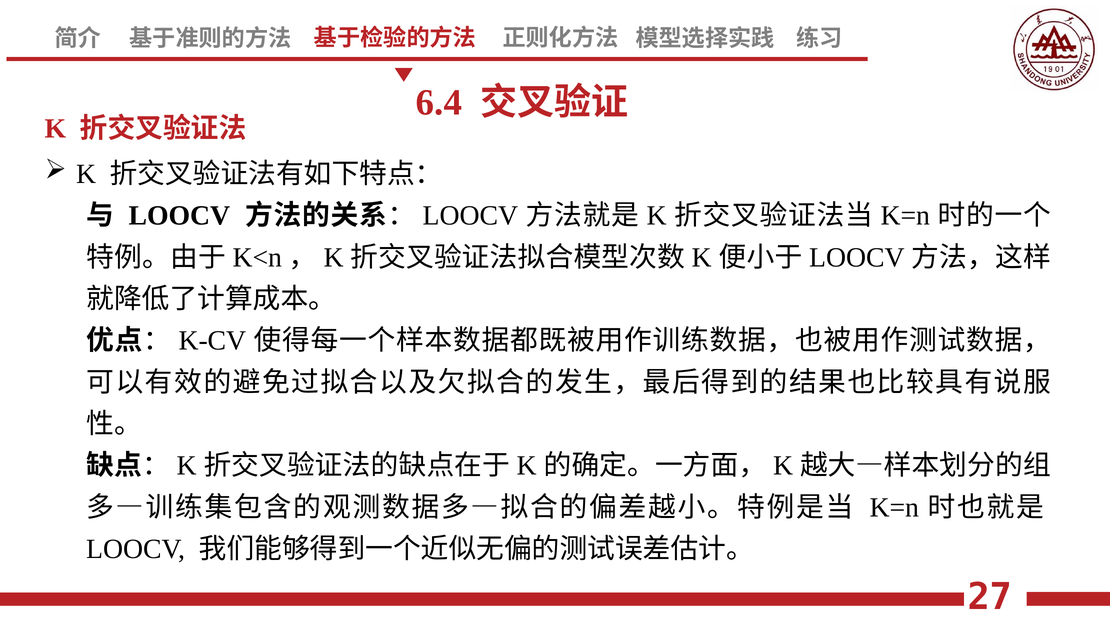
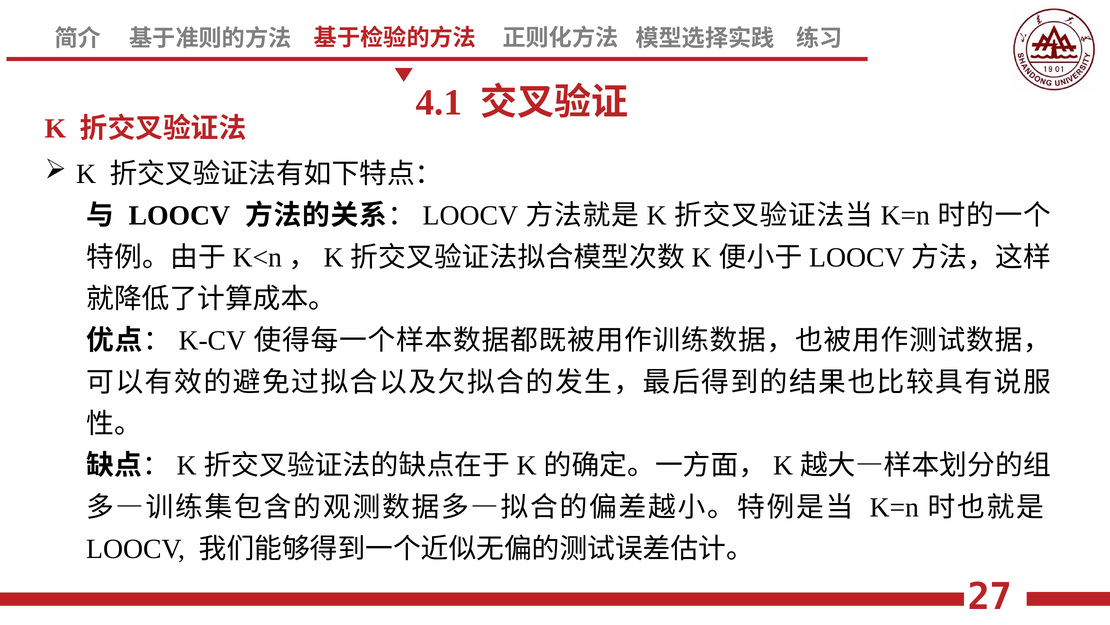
6.4: 6.4 -> 4.1
